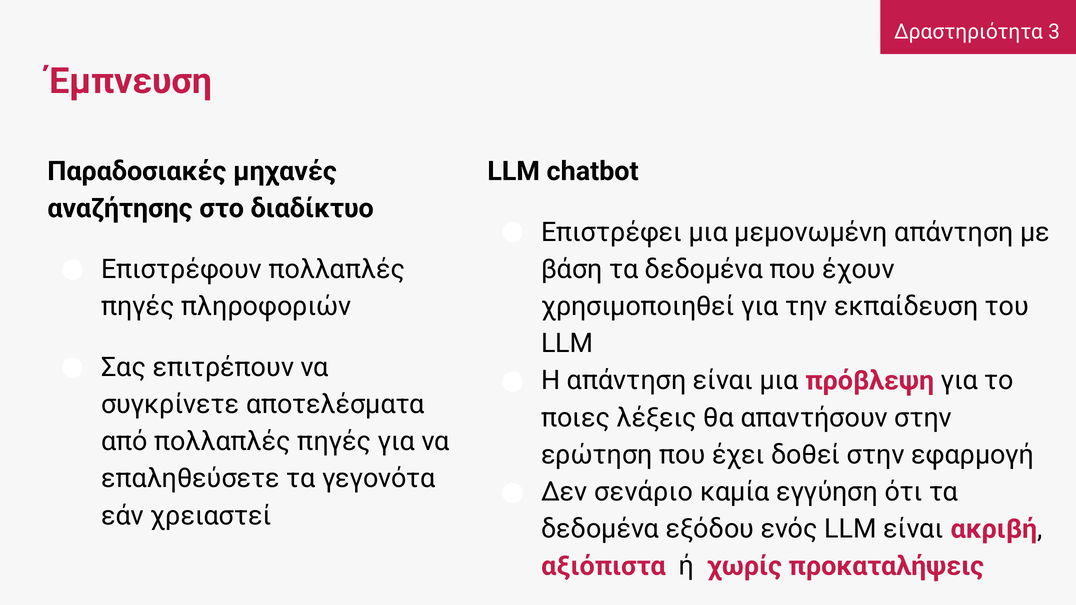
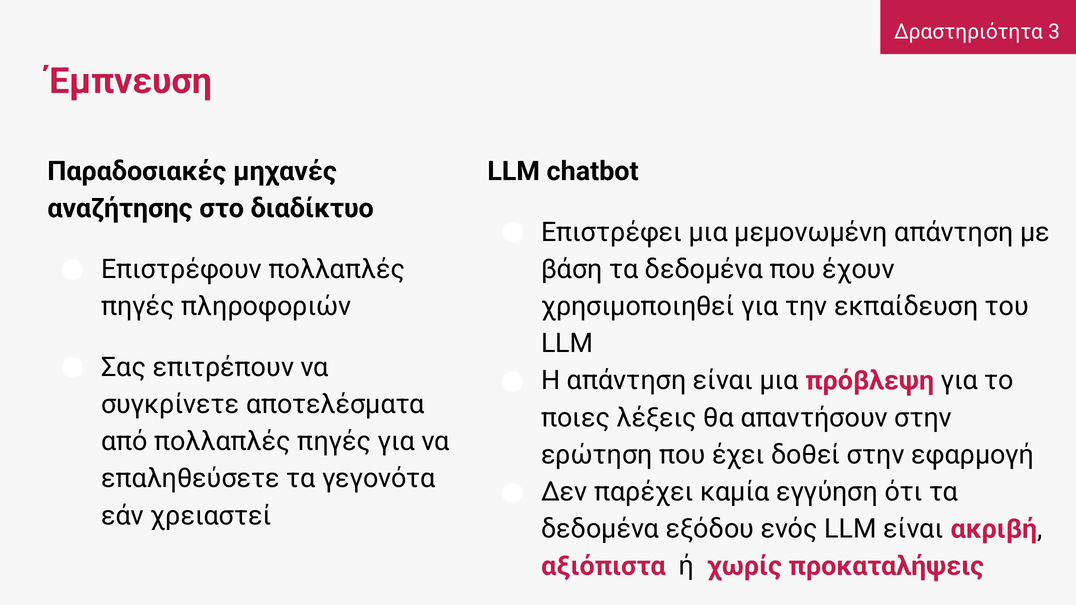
σενάριο: σενάριο -> παρέχει
